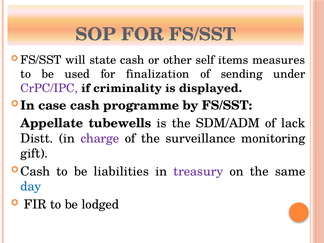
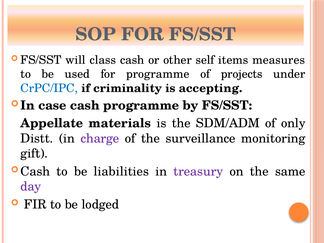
state: state -> class
for finalization: finalization -> programme
sending: sending -> projects
CrPC/IPC colour: purple -> blue
displayed: displayed -> accepting
tubewells: tubewells -> materials
lack: lack -> only
day colour: blue -> purple
